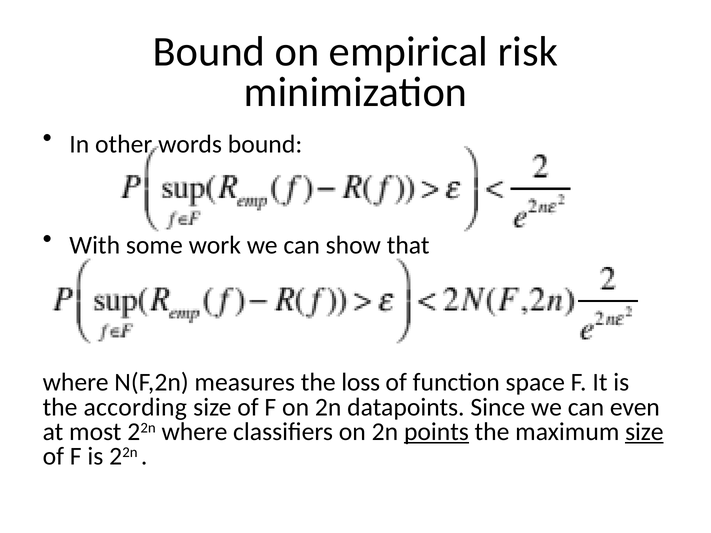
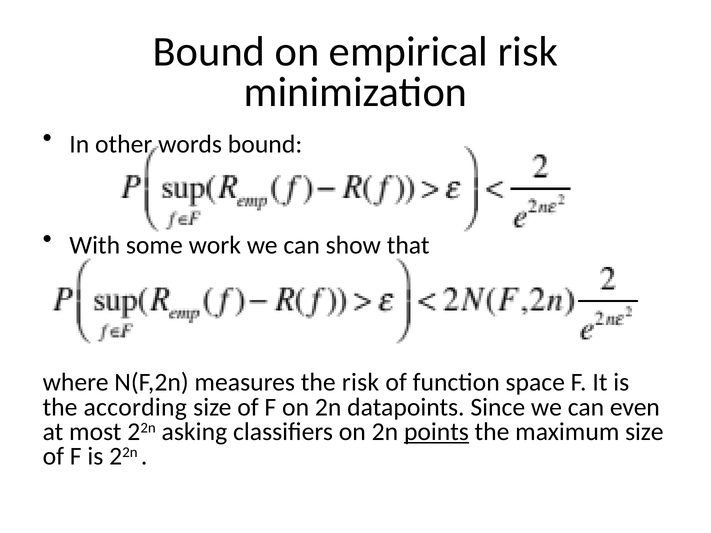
the loss: loss -> risk
22n where: where -> asking
size at (644, 432) underline: present -> none
